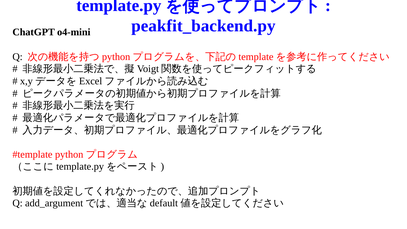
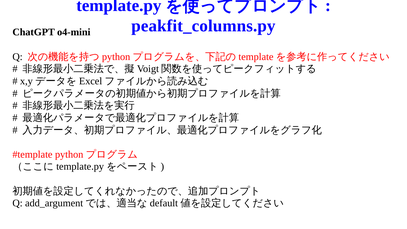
peakfit_backend.py: peakfit_backend.py -> peakfit_columns.py
